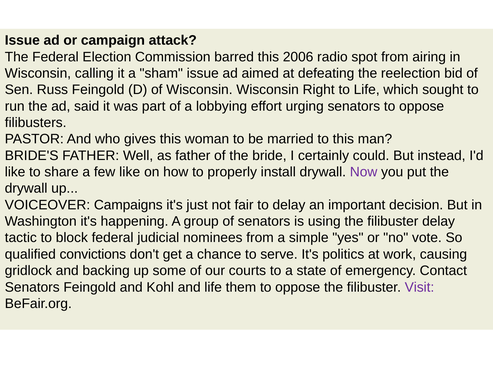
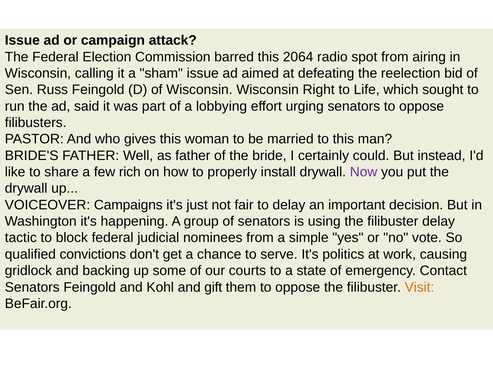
2006: 2006 -> 2064
few like: like -> rich
and life: life -> gift
Visit colour: purple -> orange
